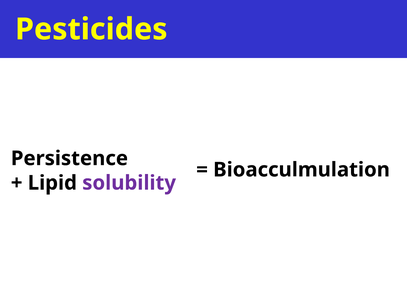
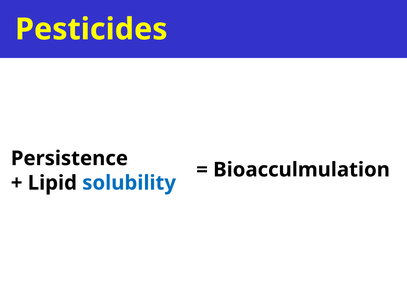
solubility colour: purple -> blue
